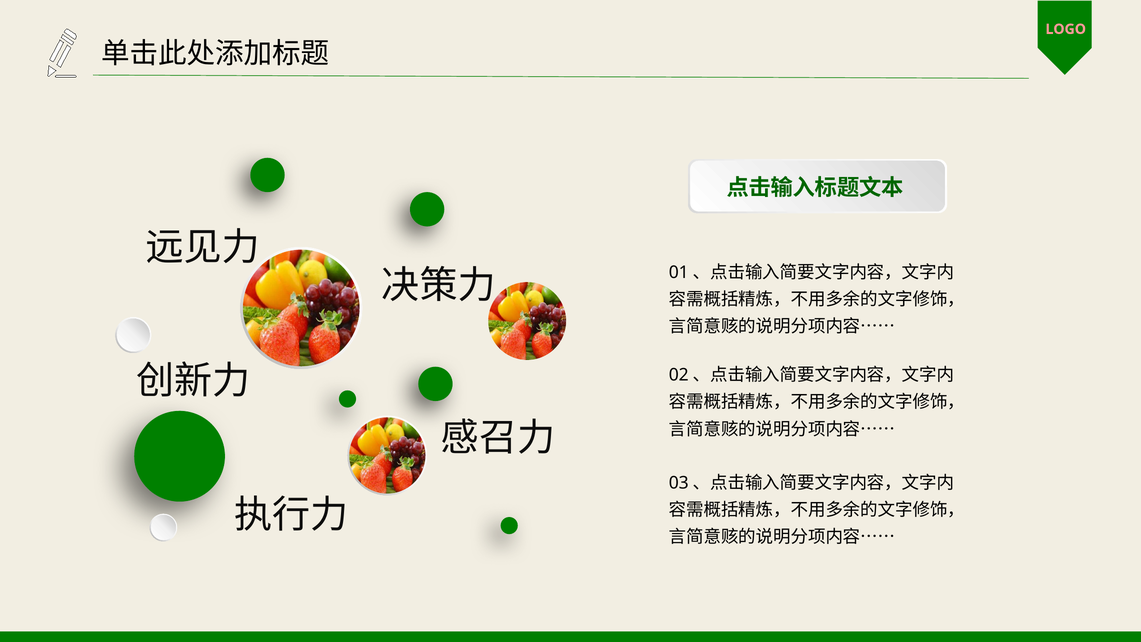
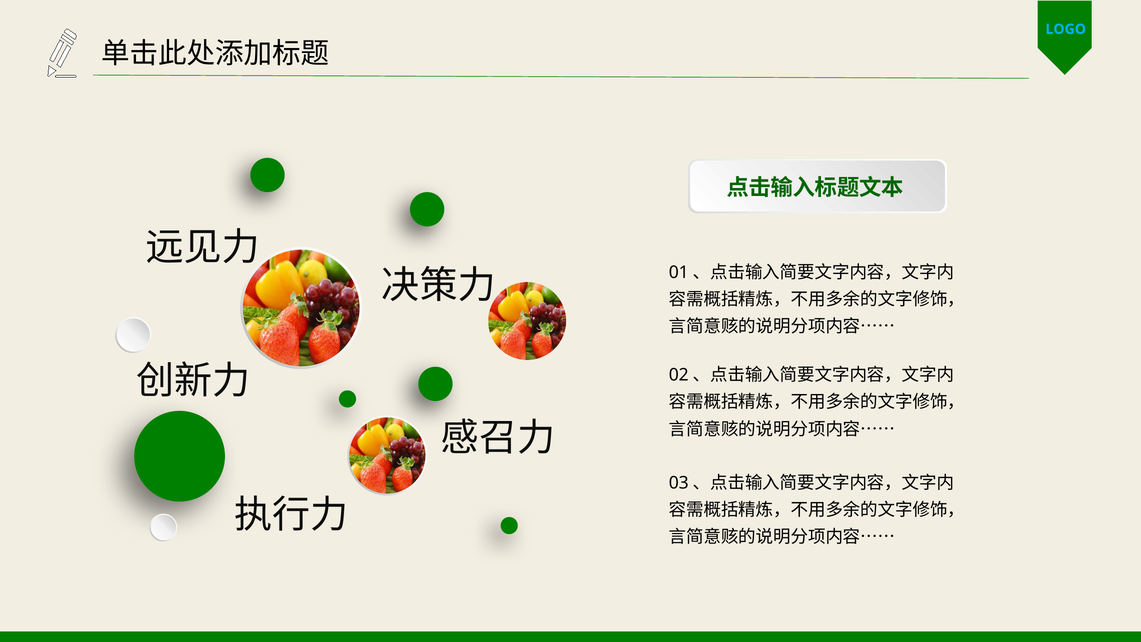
LOGO colour: pink -> light blue
